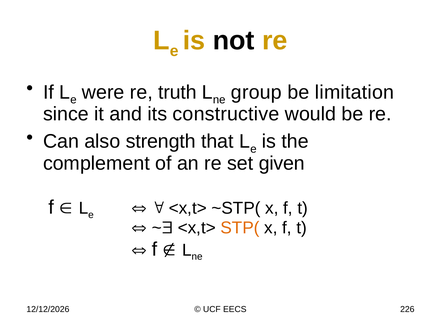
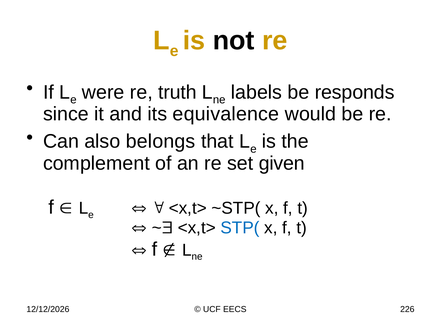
group: group -> labels
limitation: limitation -> responds
constructive: constructive -> equivalence
strength: strength -> belongs
STP( colour: orange -> blue
